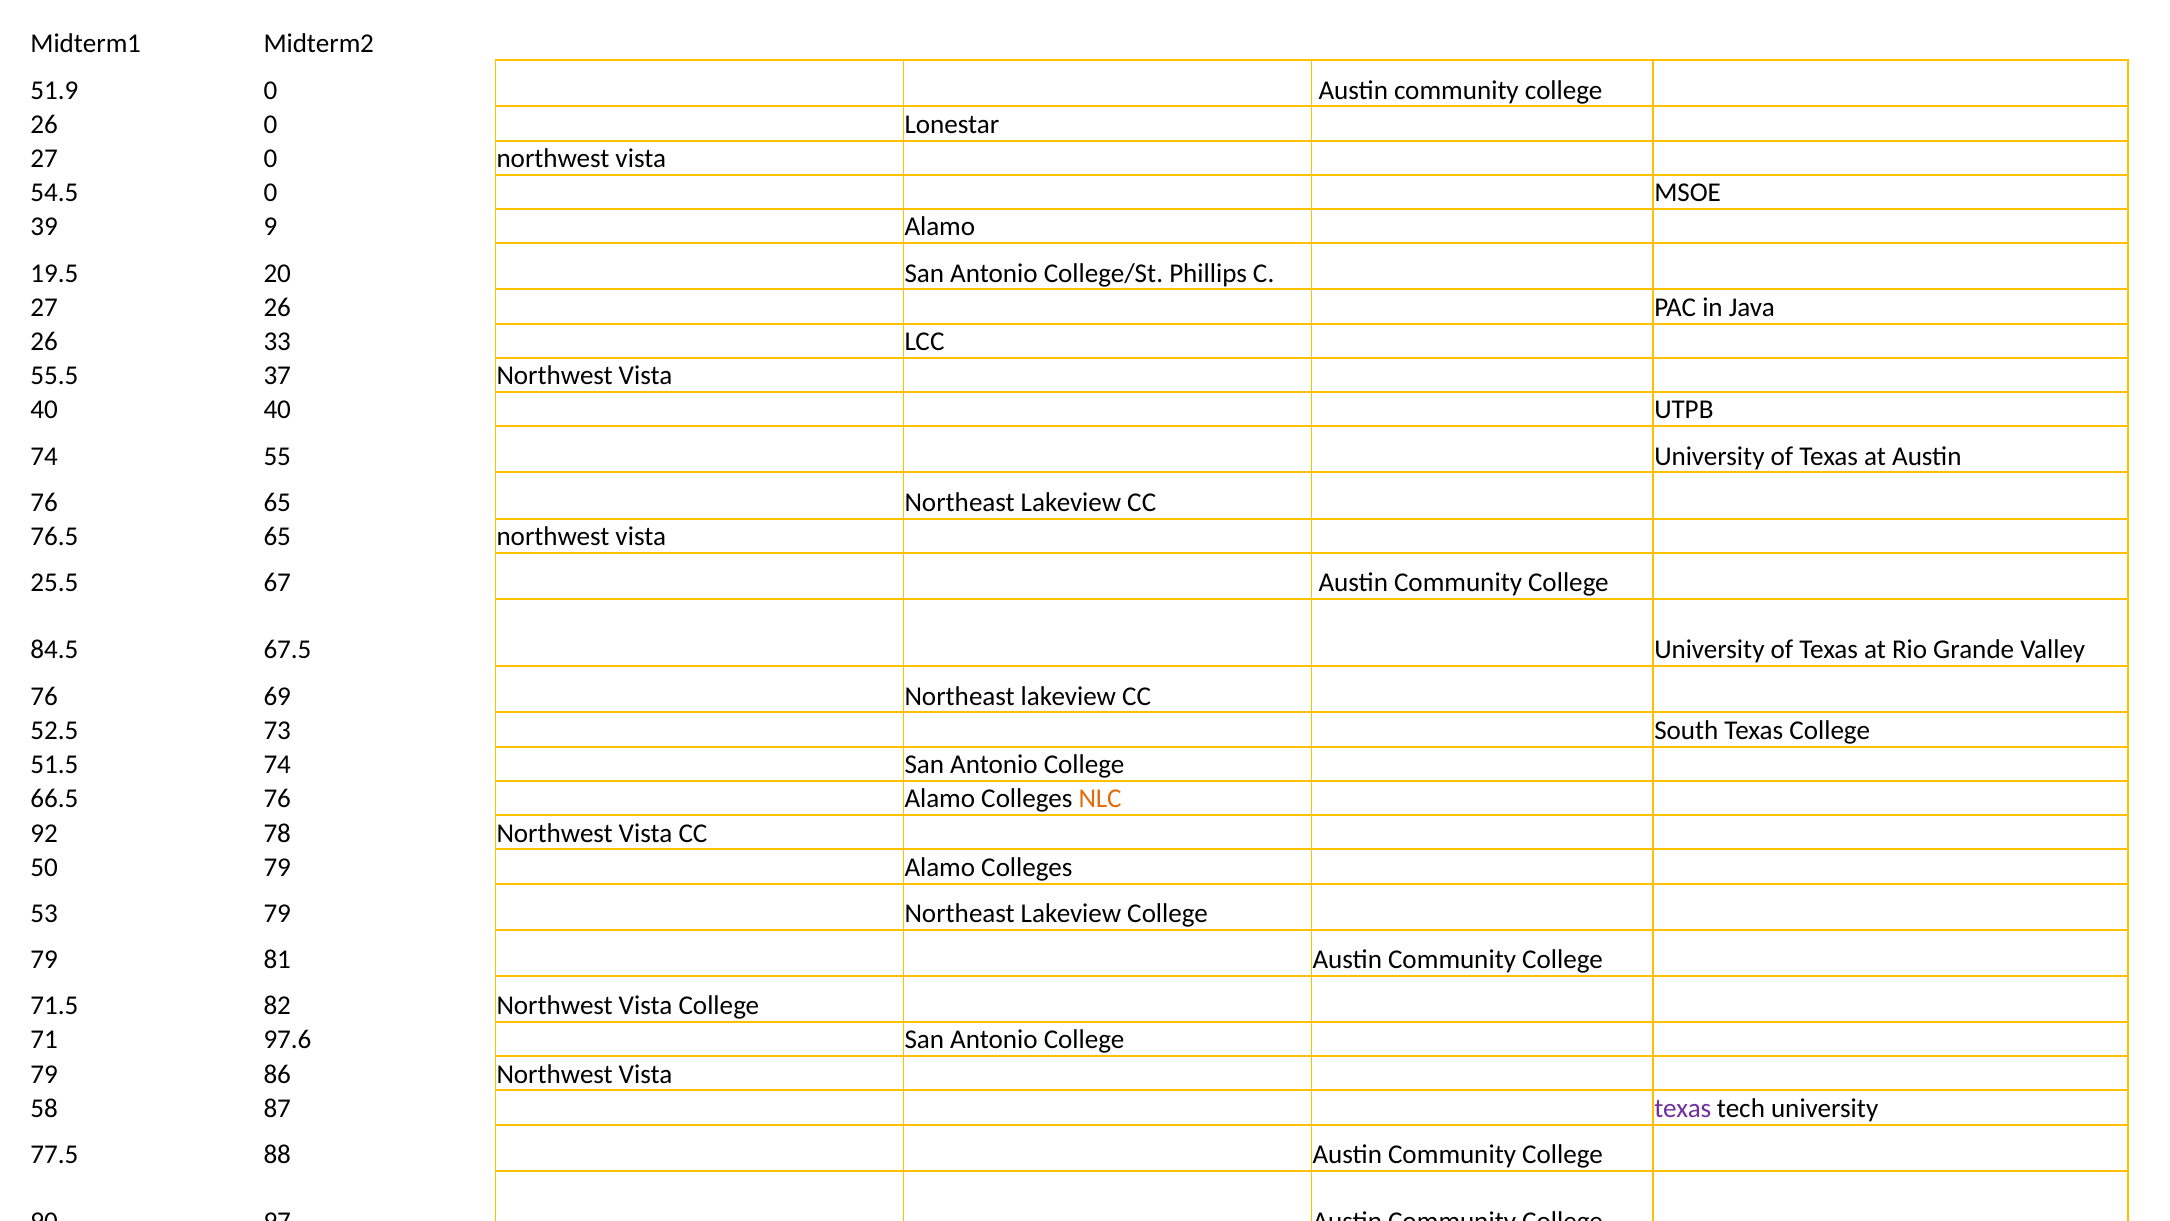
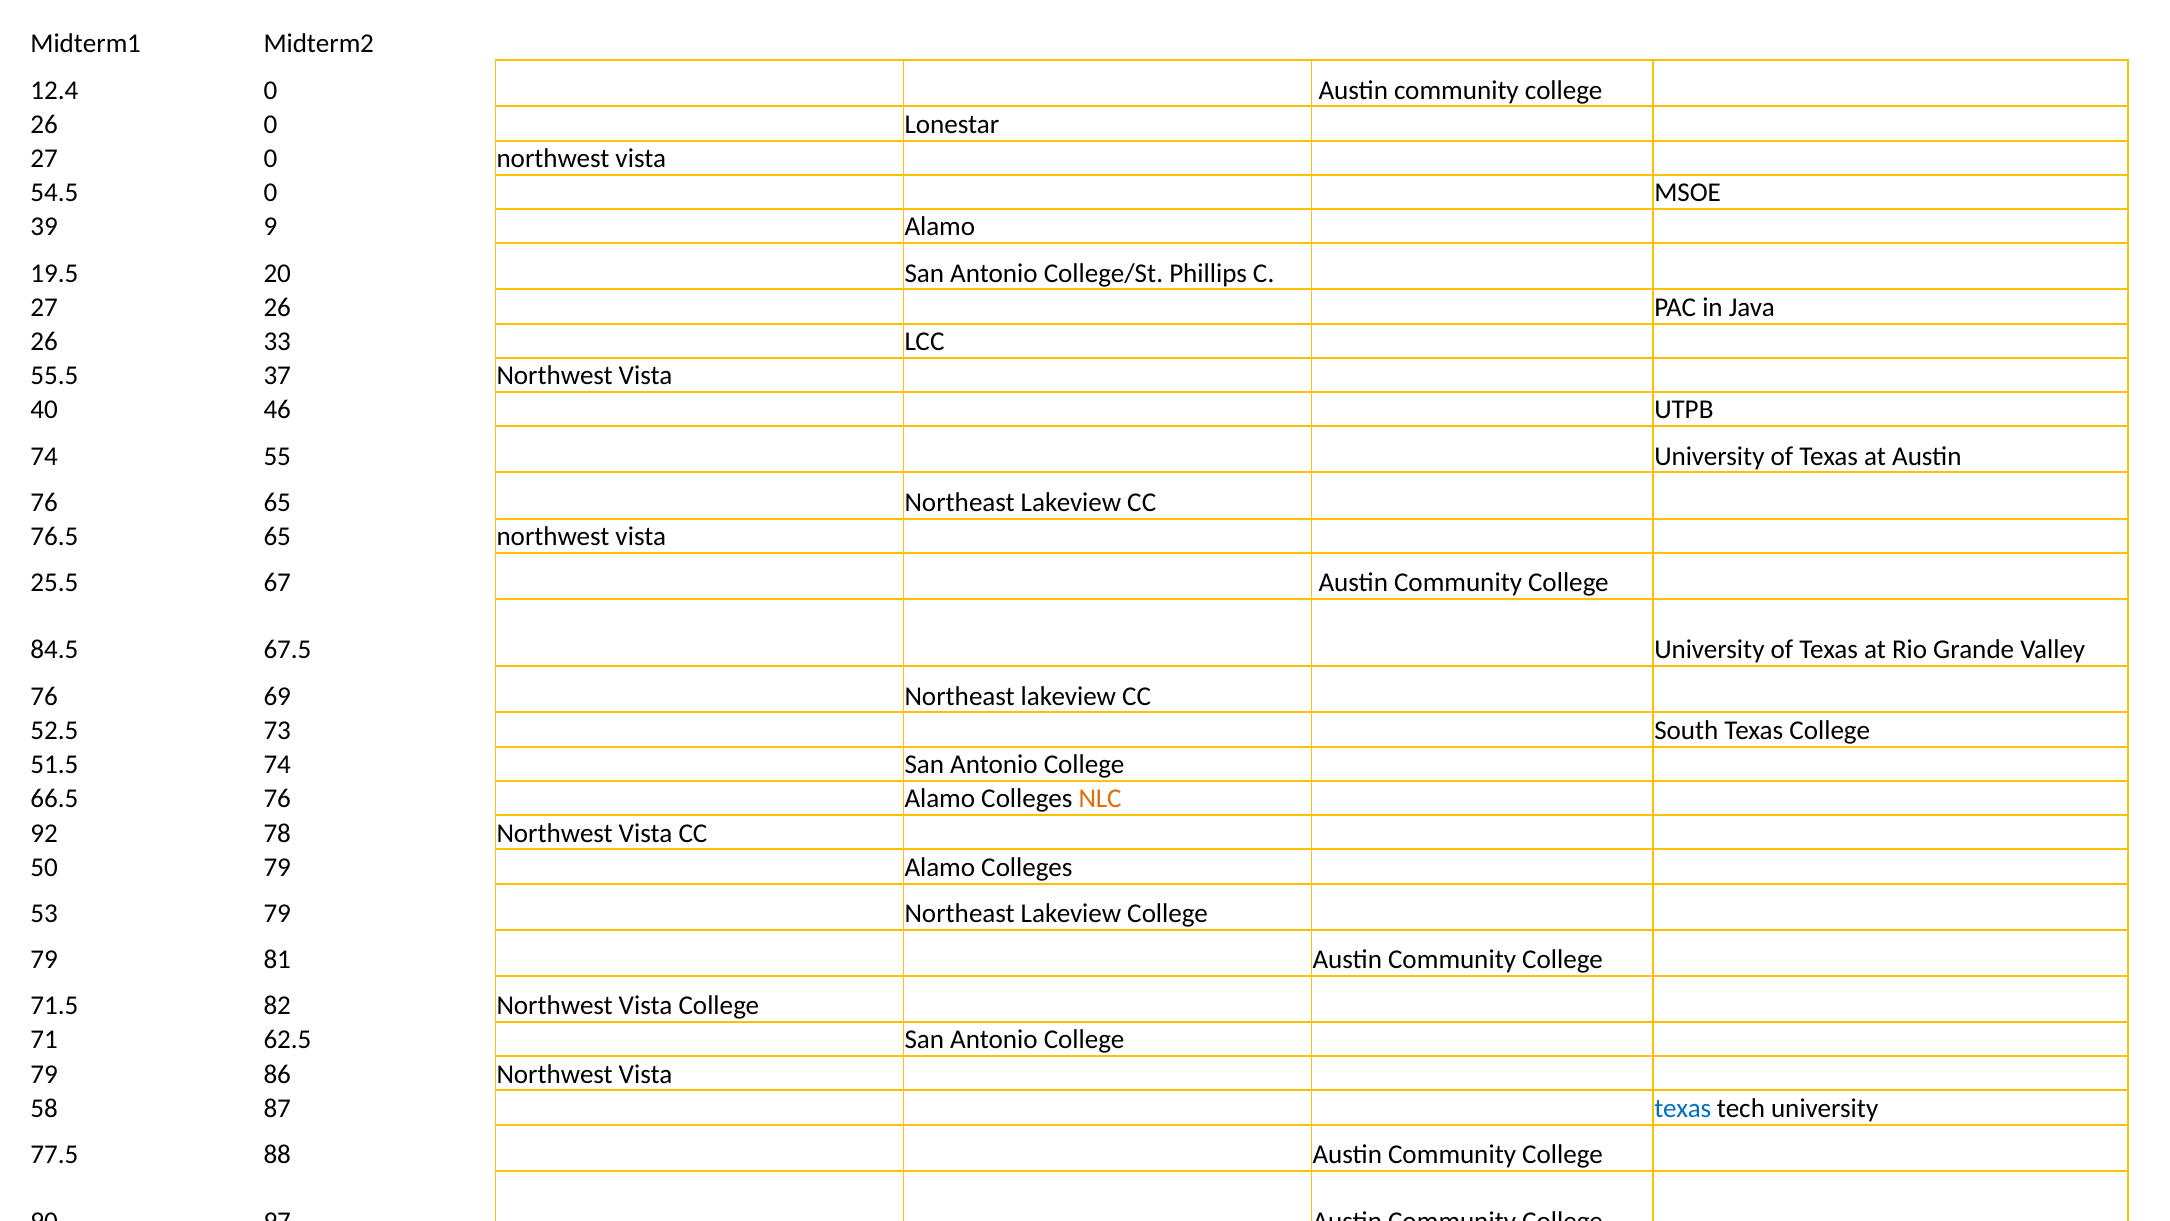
51.9: 51.9 -> 12.4
40 40: 40 -> 46
97.6: 97.6 -> 62.5
texas at (1683, 1108) colour: purple -> blue
